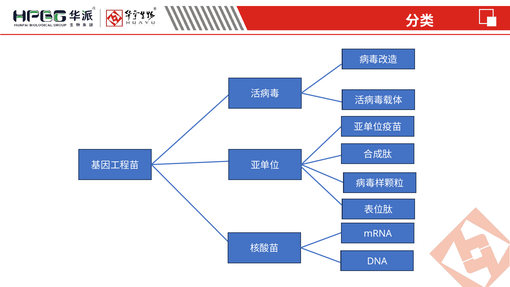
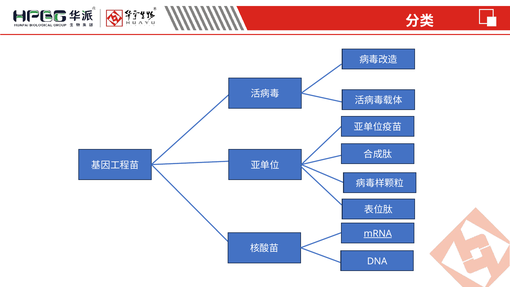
mRNA underline: none -> present
